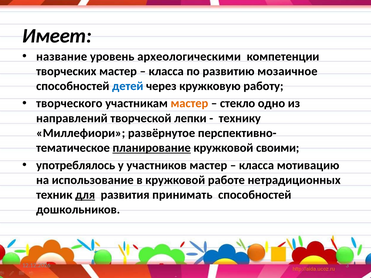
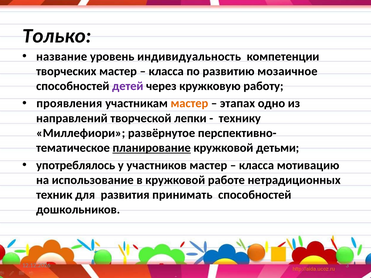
Имеет: Имеет -> Только
археологическими: археологическими -> индивидуальность
детей colour: blue -> purple
творческого: творческого -> проявления
стекло: стекло -> этапах
своими: своими -> детьми
для underline: present -> none
